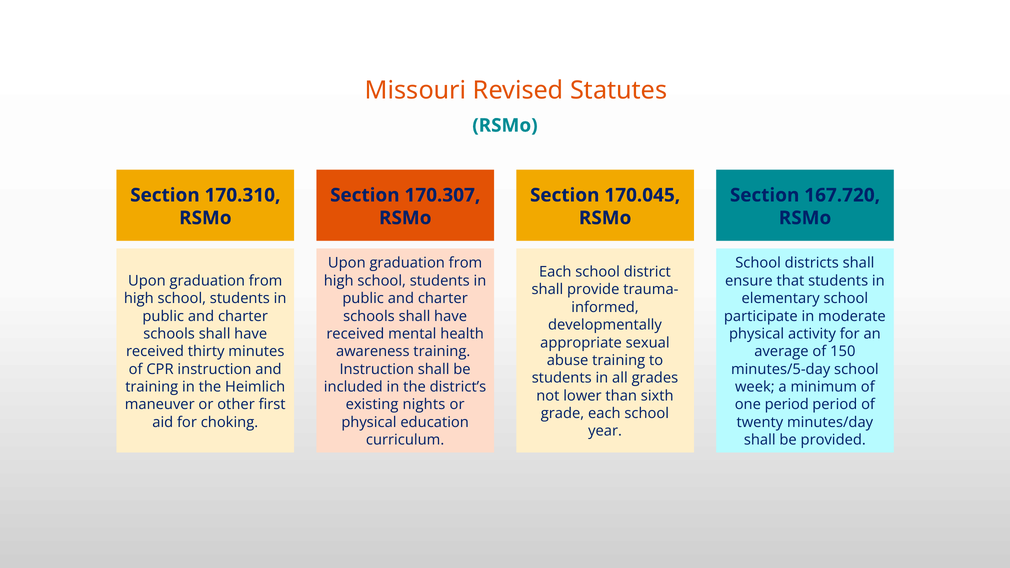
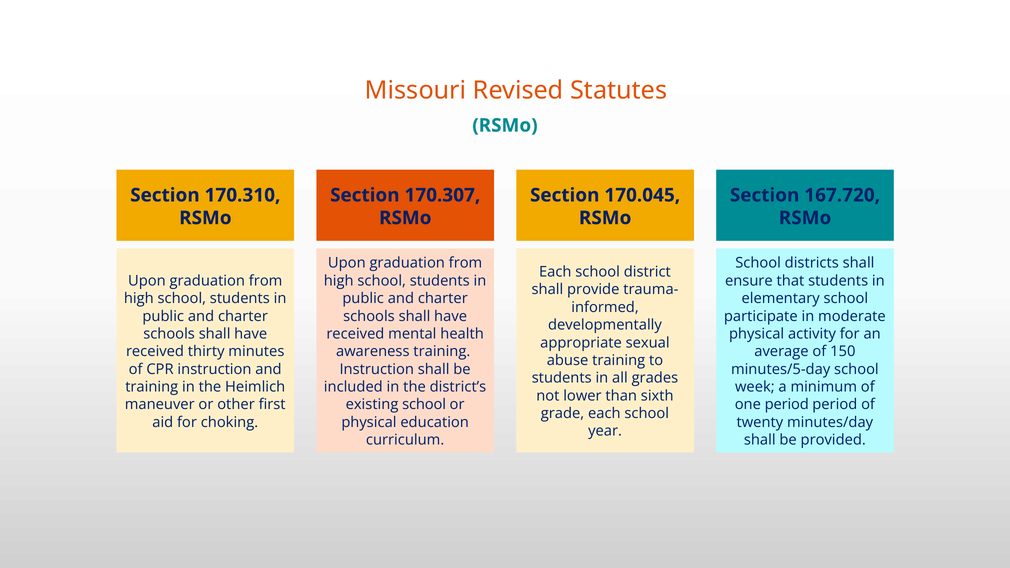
existing nights: nights -> school
